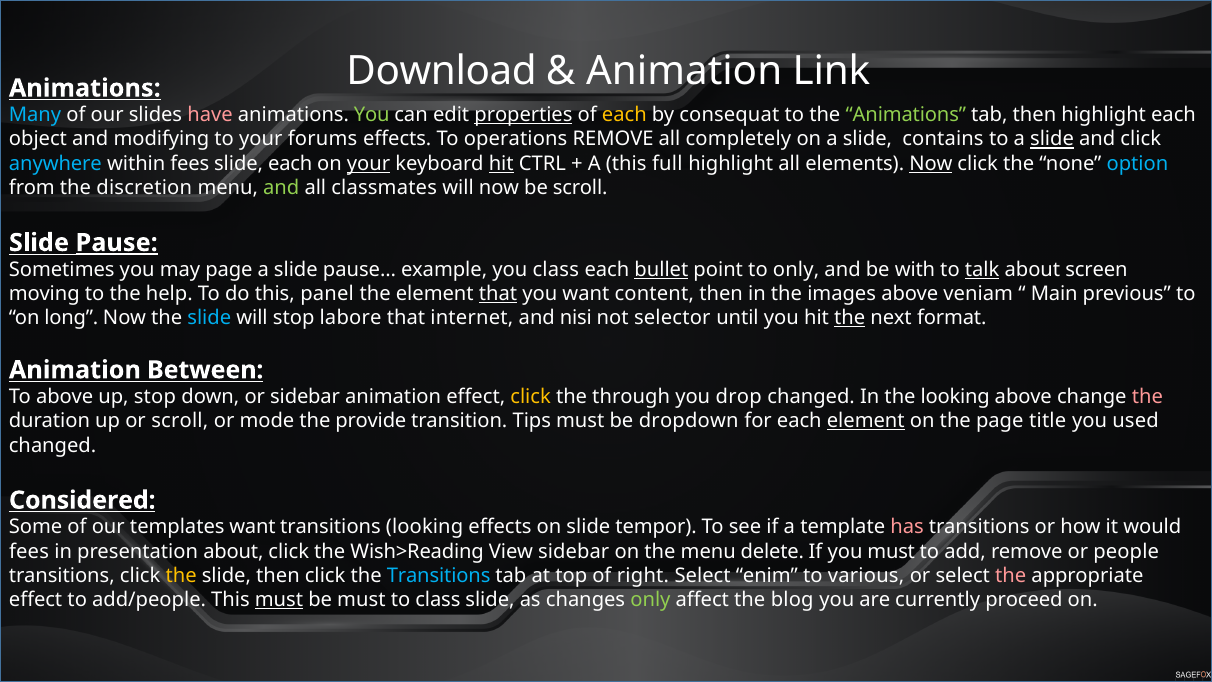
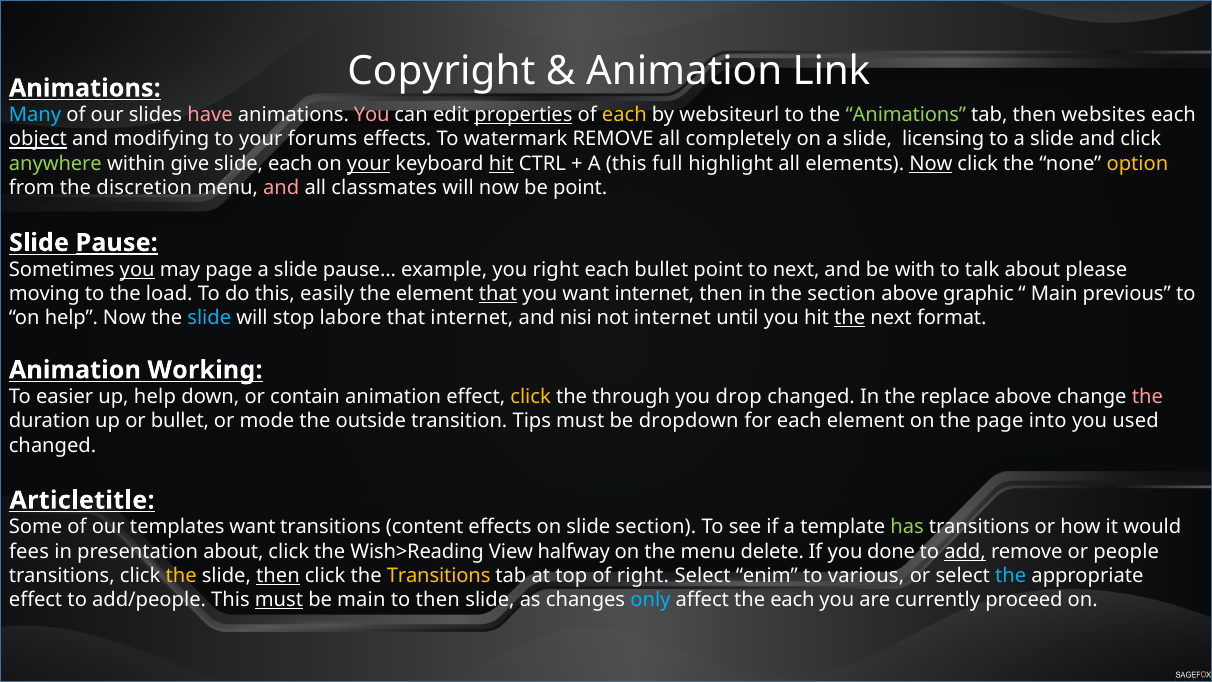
Download: Download -> Copyright
You at (372, 115) colour: light green -> pink
consequat: consequat -> websiteurl
then highlight: highlight -> websites
object underline: none -> present
operations: operations -> watermark
contains: contains -> licensing
slide at (1052, 139) underline: present -> none
anywhere colour: light blue -> light green
within fees: fees -> give
option colour: light blue -> yellow
and at (281, 188) colour: light green -> pink
be scroll: scroll -> point
you at (137, 270) underline: none -> present
you class: class -> right
bullet at (661, 270) underline: present -> none
to only: only -> next
talk underline: present -> none
screen: screen -> please
help: help -> load
panel: panel -> easily
want content: content -> internet
the images: images -> section
veniam: veniam -> graphic
on long: long -> help
not selector: selector -> internet
Between: Between -> Working
To above: above -> easier
up stop: stop -> help
or sidebar: sidebar -> contain
the looking: looking -> replace
or scroll: scroll -> bullet
provide: provide -> outside
element at (866, 421) underline: present -> none
title: title -> into
Considered: Considered -> Articletitle
transitions looking: looking -> content
slide tempor: tempor -> section
has colour: pink -> light green
View sidebar: sidebar -> halfway
you must: must -> done
add underline: none -> present
then at (278, 575) underline: none -> present
Transitions at (439, 575) colour: light blue -> yellow
the at (1011, 575) colour: pink -> light blue
be must: must -> main
to class: class -> then
only at (650, 600) colour: light green -> light blue
the blog: blog -> each
